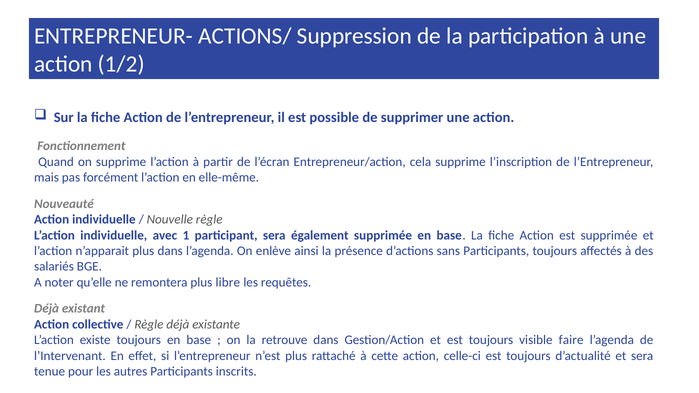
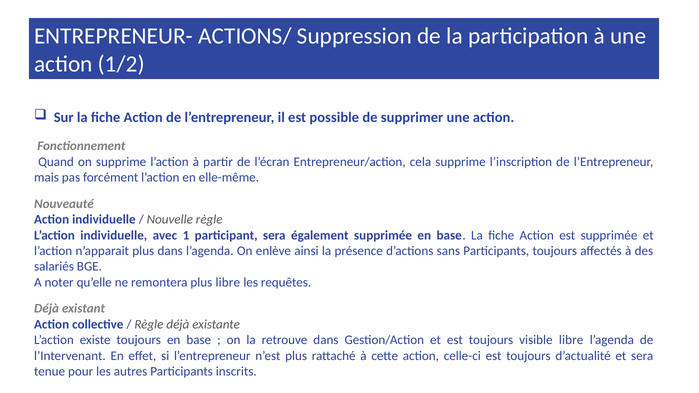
visible faire: faire -> libre
